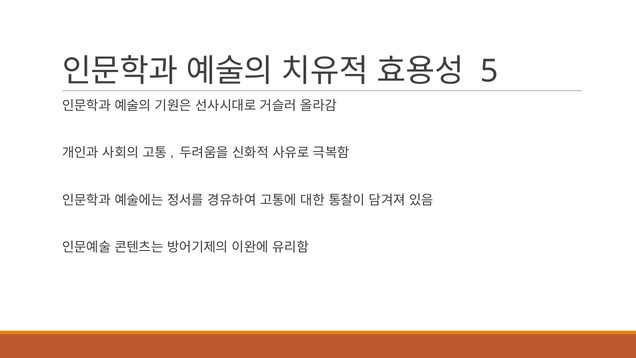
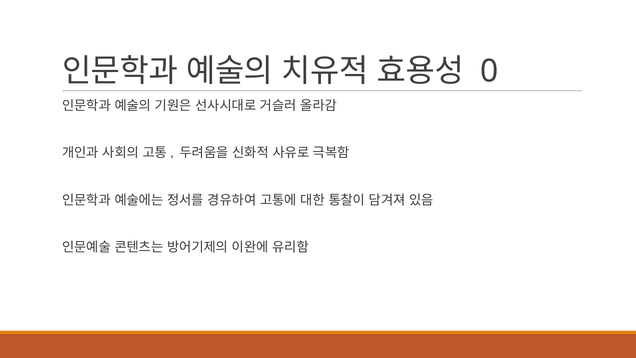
5: 5 -> 0
